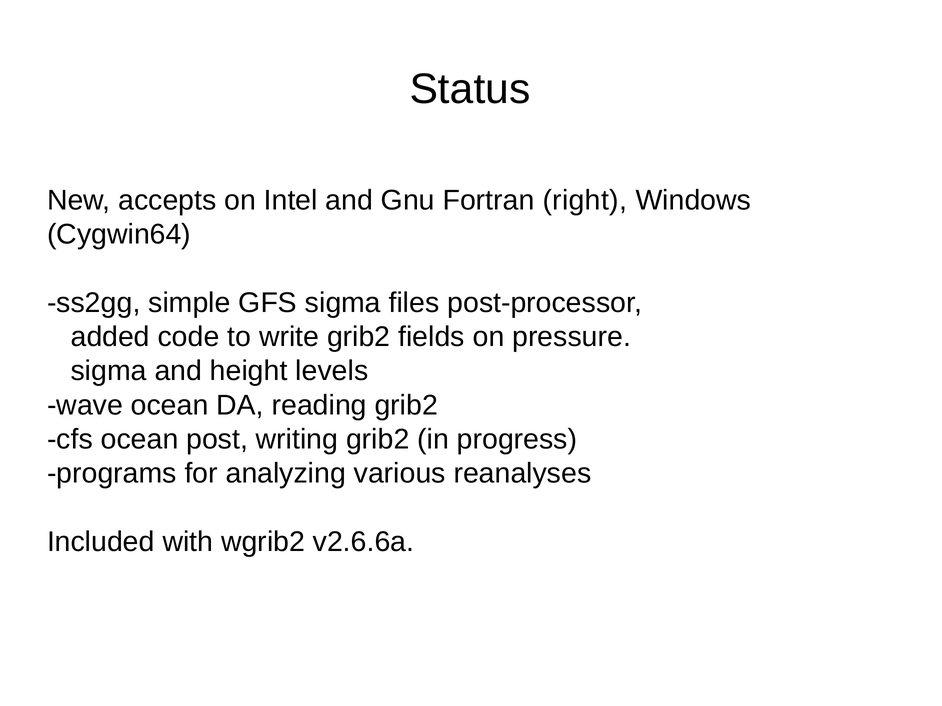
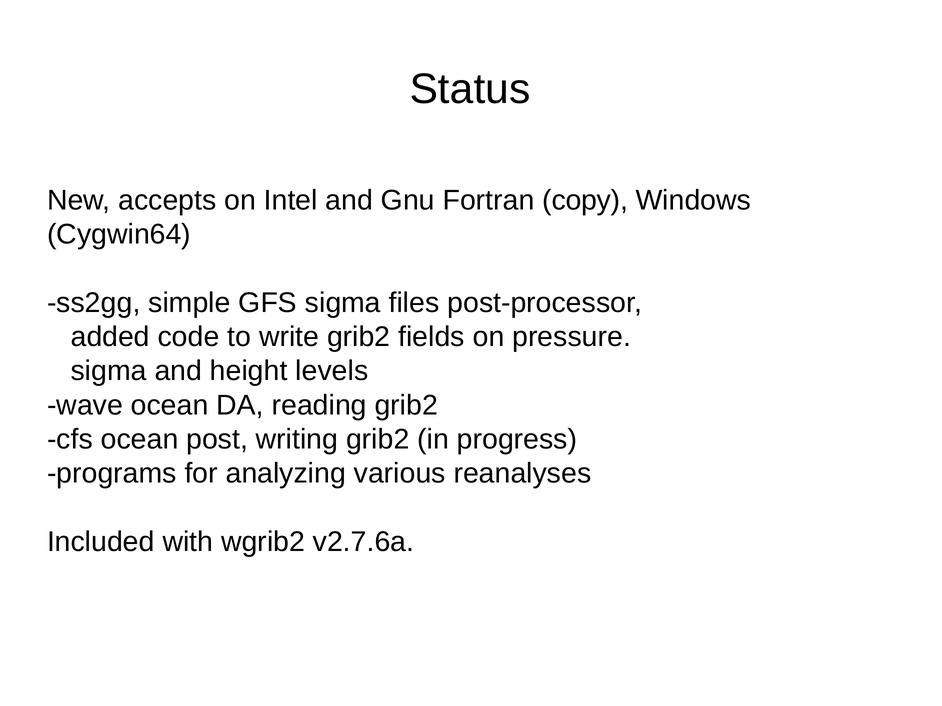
right: right -> copy
v2.6.6a: v2.6.6a -> v2.7.6a
